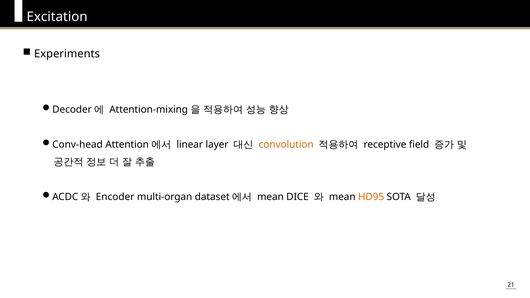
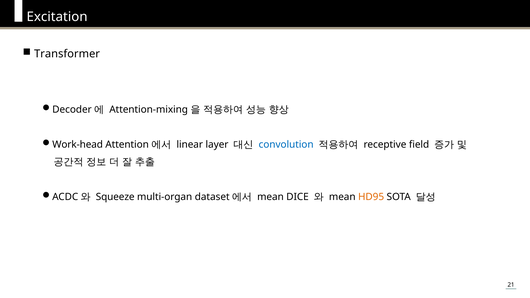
Experiments: Experiments -> Transformer
Conv-head: Conv-head -> Work-head
convolution colour: orange -> blue
Encoder: Encoder -> Squeeze
